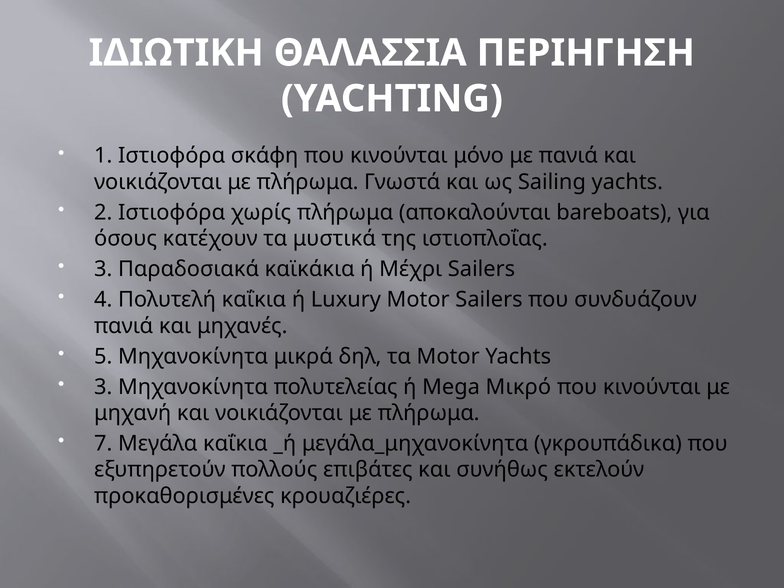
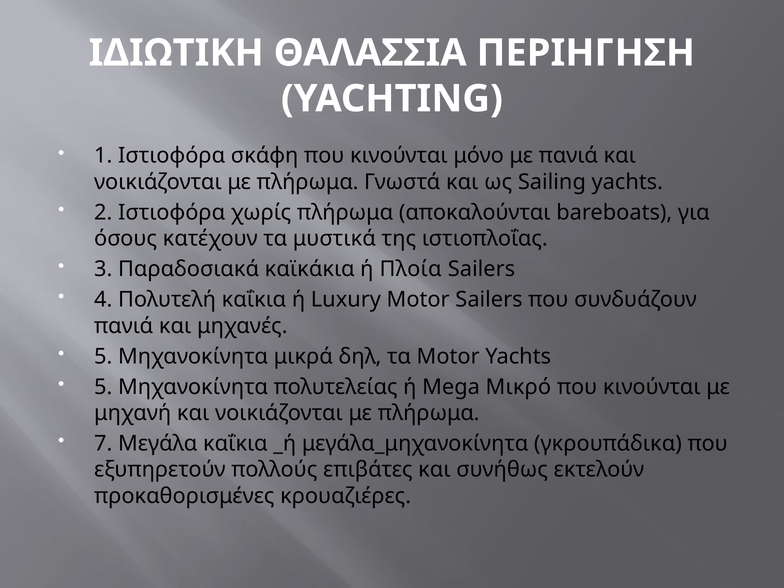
Μέχρι: Μέχρι -> Πλοία
3 at (103, 387): 3 -> 5
